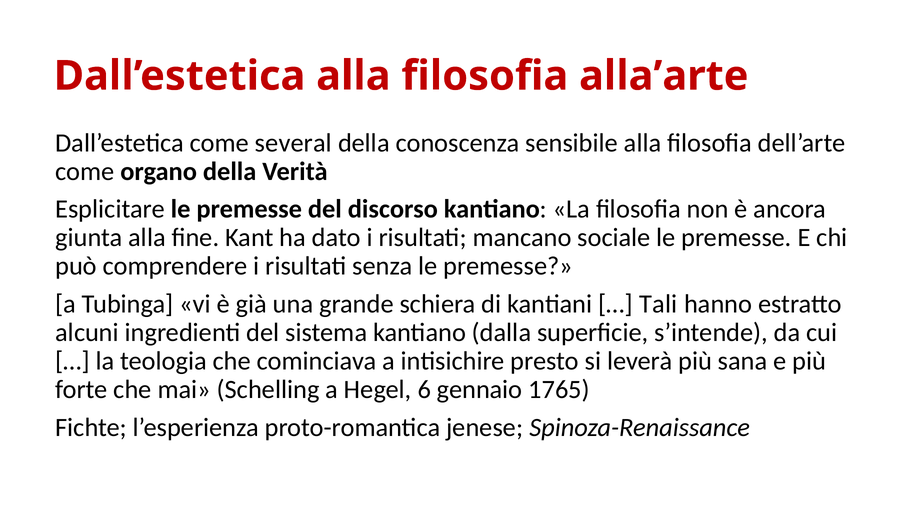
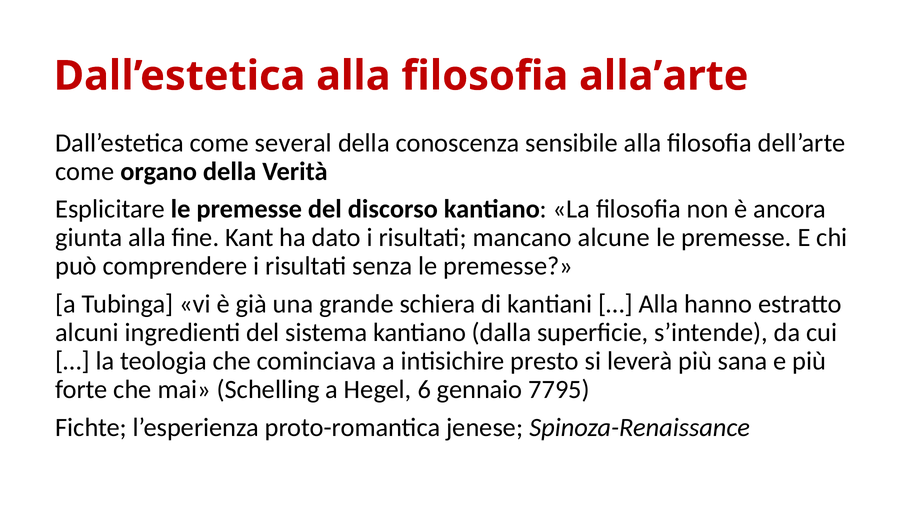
sociale: sociale -> alcune
Tali at (658, 304): Tali -> Alla
1765: 1765 -> 7795
